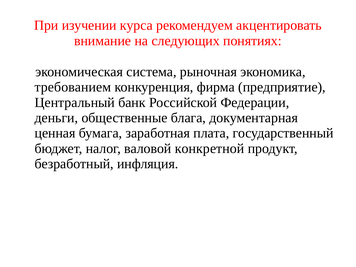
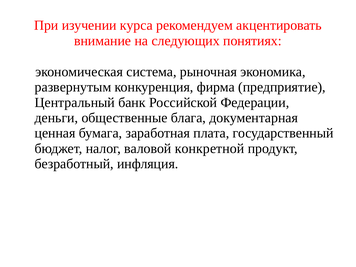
требованием: требованием -> развернутым
